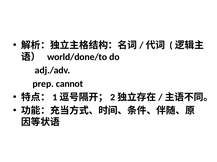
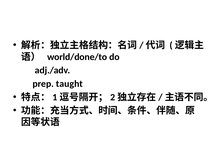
cannot: cannot -> taught
